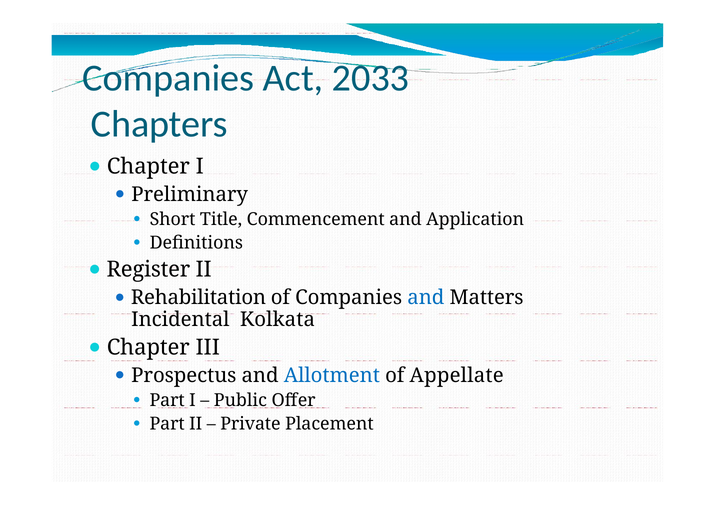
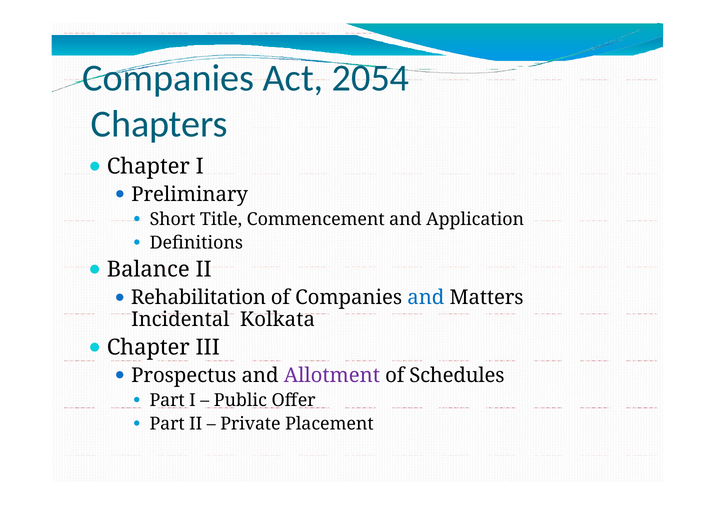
2033: 2033 -> 2054
Register: Register -> Balance
Allotment colour: blue -> purple
Appellate: Appellate -> Schedules
